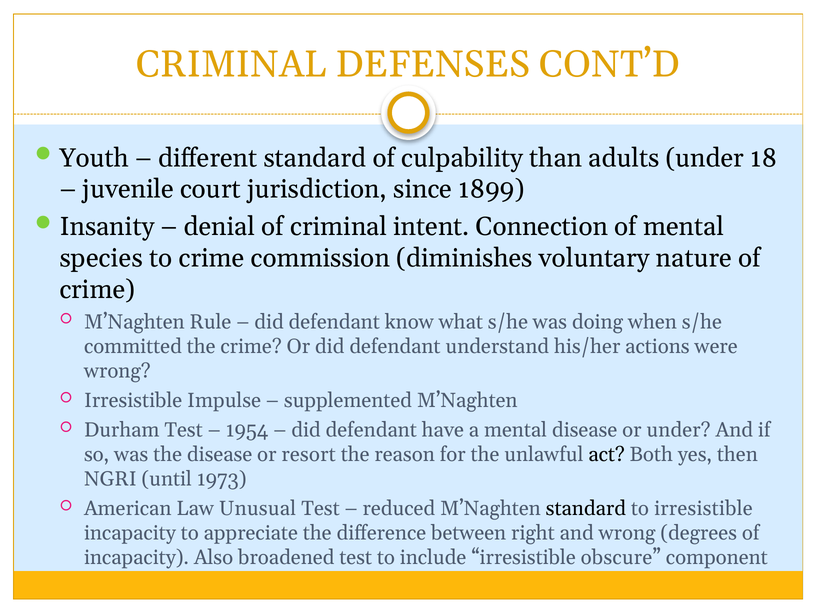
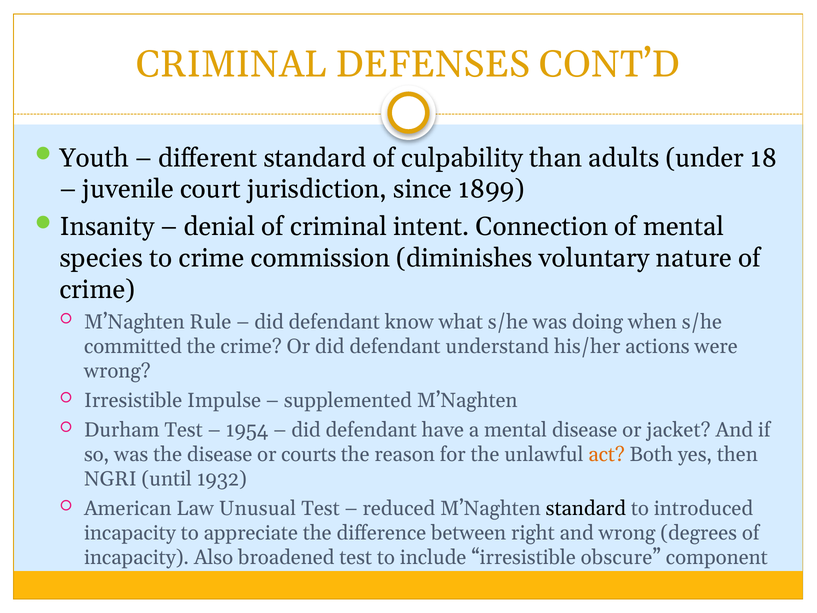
or under: under -> jacket
resort: resort -> courts
act colour: black -> orange
1973: 1973 -> 1932
to irresistible: irresistible -> introduced
